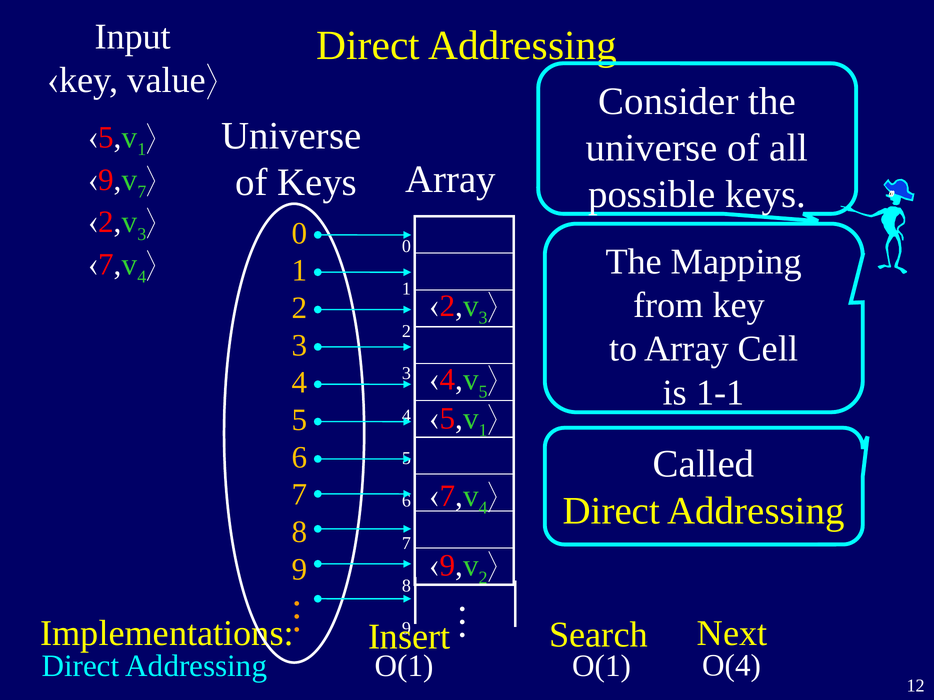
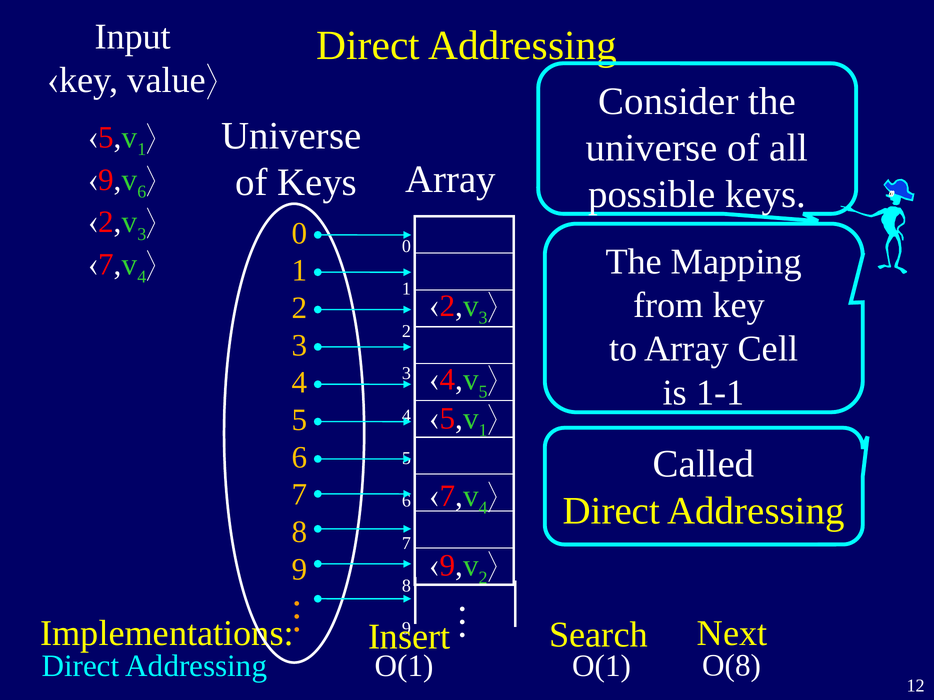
7 at (142, 192): 7 -> 6
O(4: O(4 -> O(8
